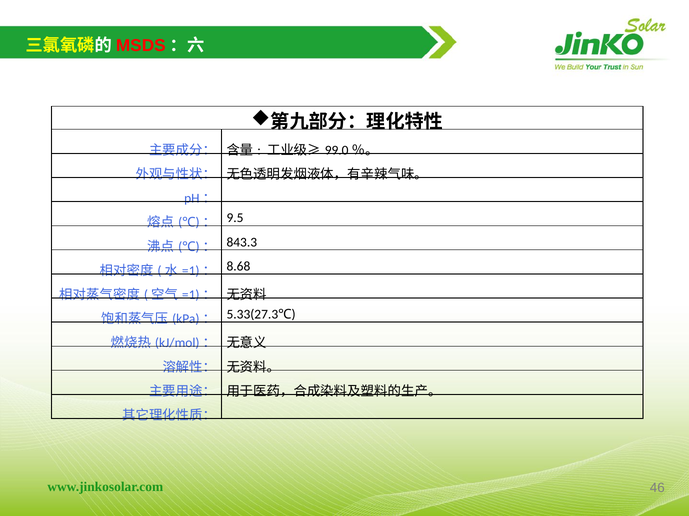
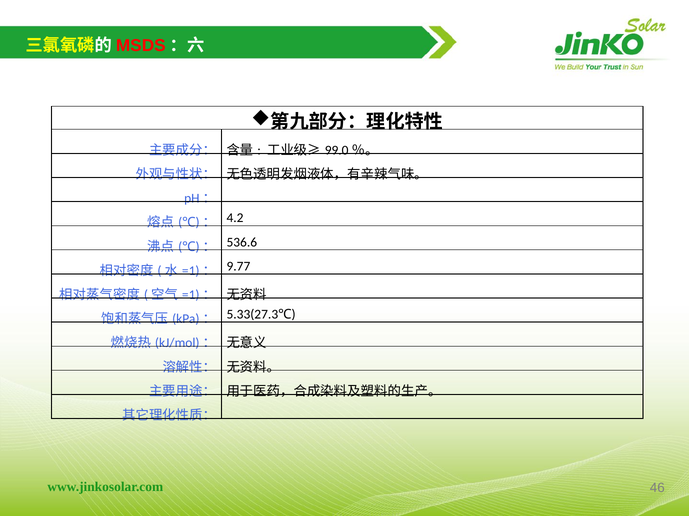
9.5: 9.5 -> 4.2
843.3: 843.3 -> 536.6
8.68: 8.68 -> 9.77
